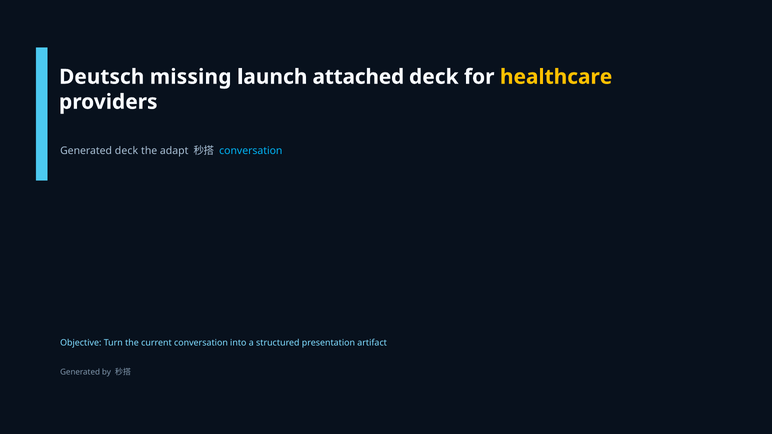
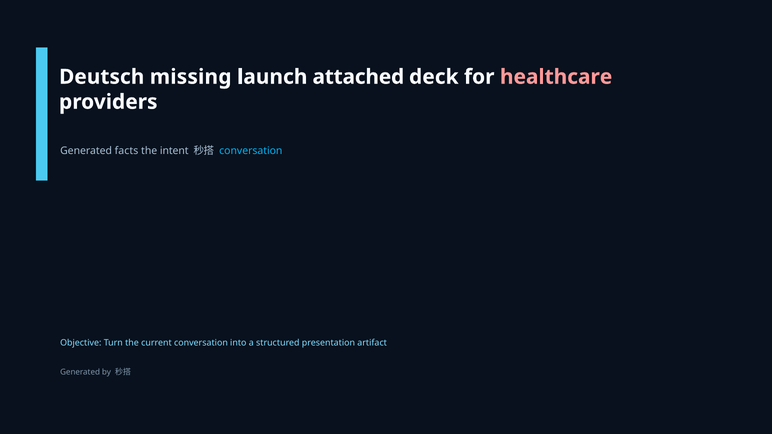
healthcare colour: yellow -> pink
Generated deck: deck -> facts
adapt: adapt -> intent
